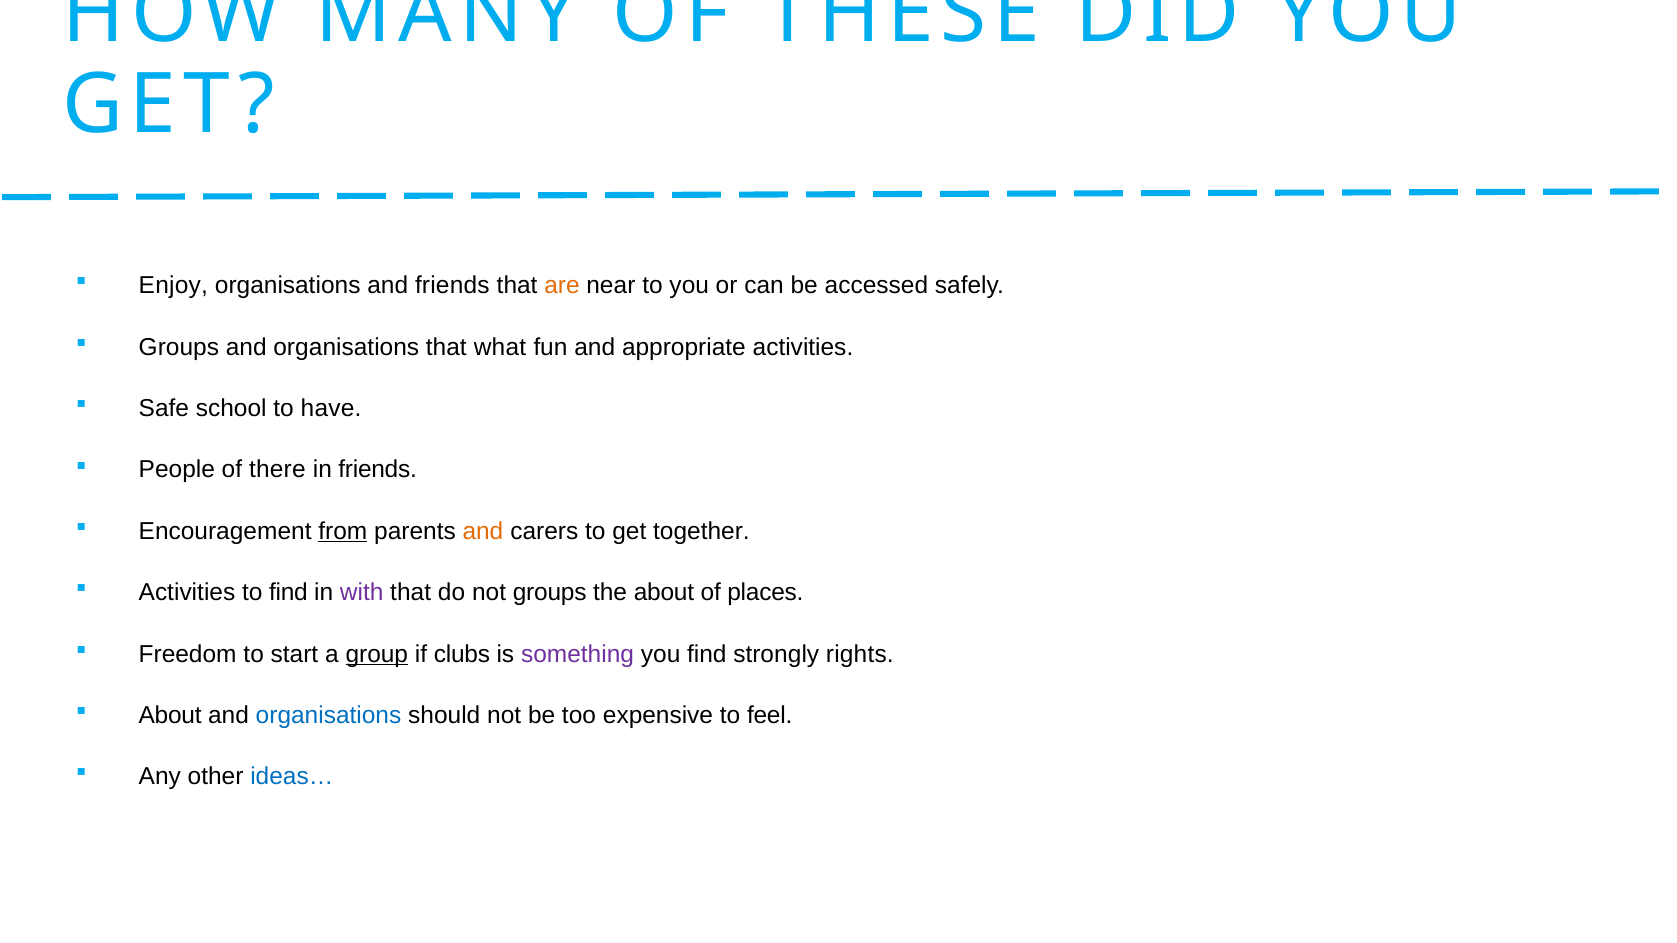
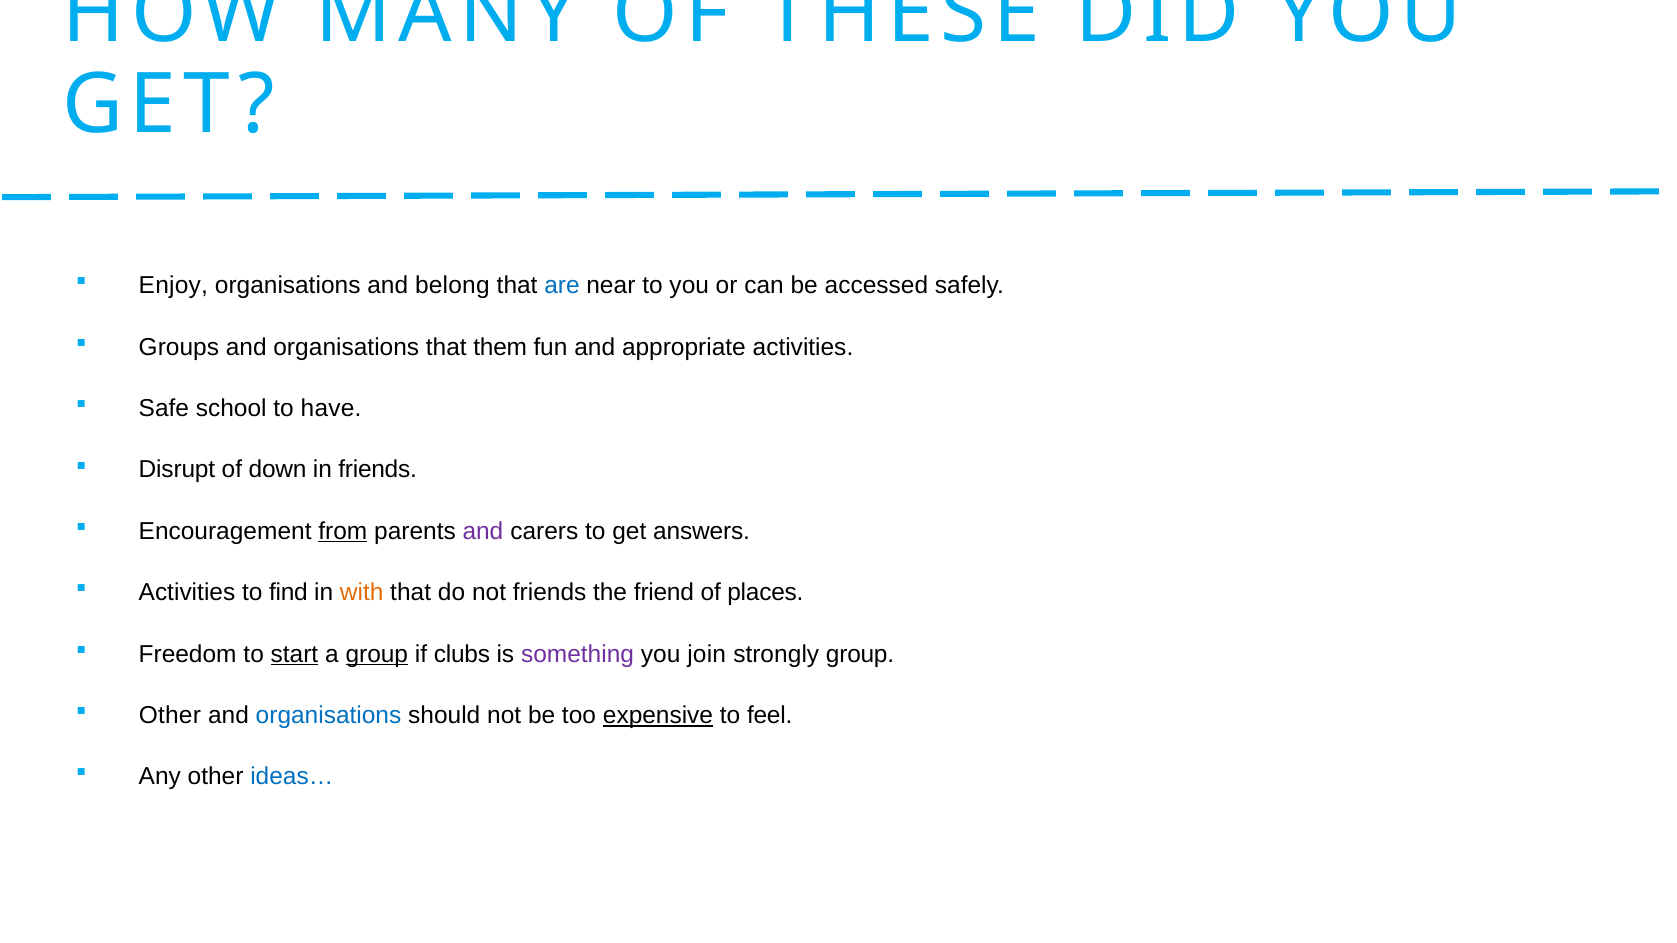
and friends: friends -> belong
are colour: orange -> blue
what: what -> them
People: People -> Disrupt
there: there -> down
and at (483, 531) colour: orange -> purple
together: together -> answers
with colour: purple -> orange
not groups: groups -> friends
the about: about -> friend
start underline: none -> present
you find: find -> join
strongly rights: rights -> group
About at (170, 716): About -> Other
expensive underline: none -> present
